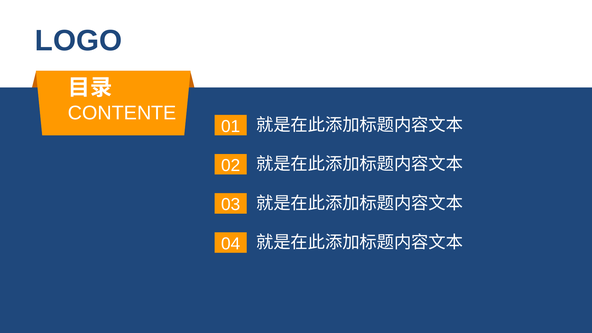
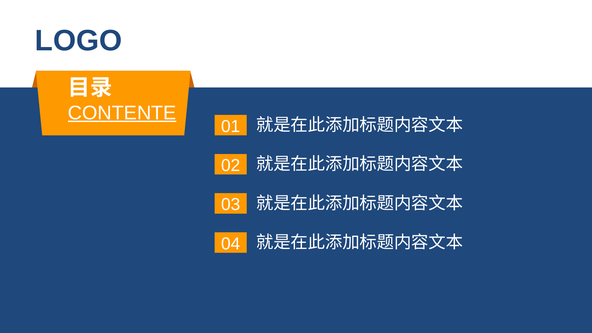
CONTENTE underline: none -> present
